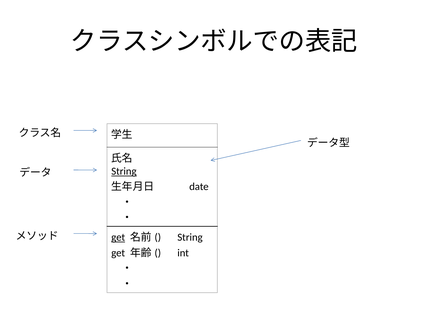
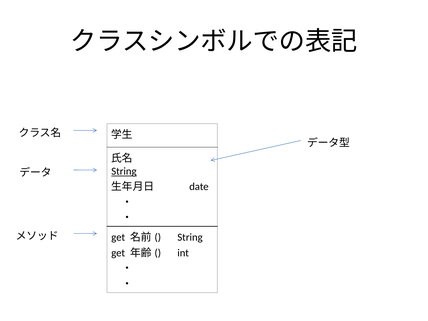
get at (118, 237) underline: present -> none
